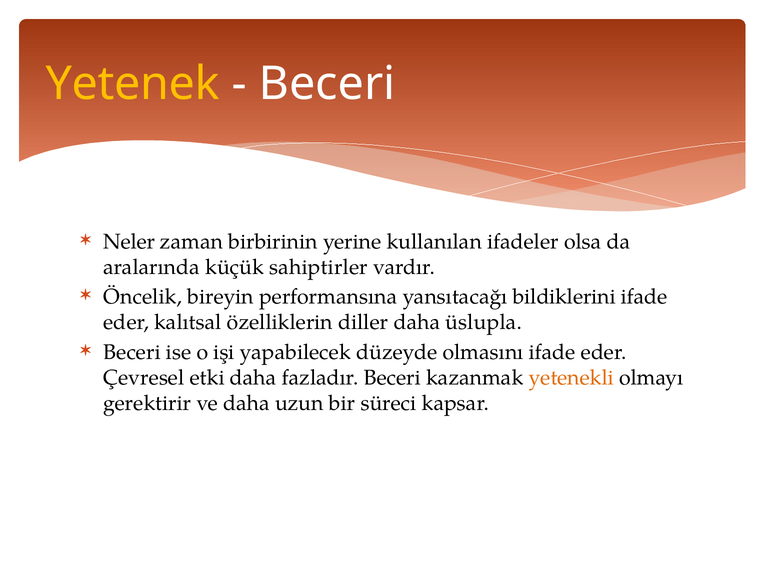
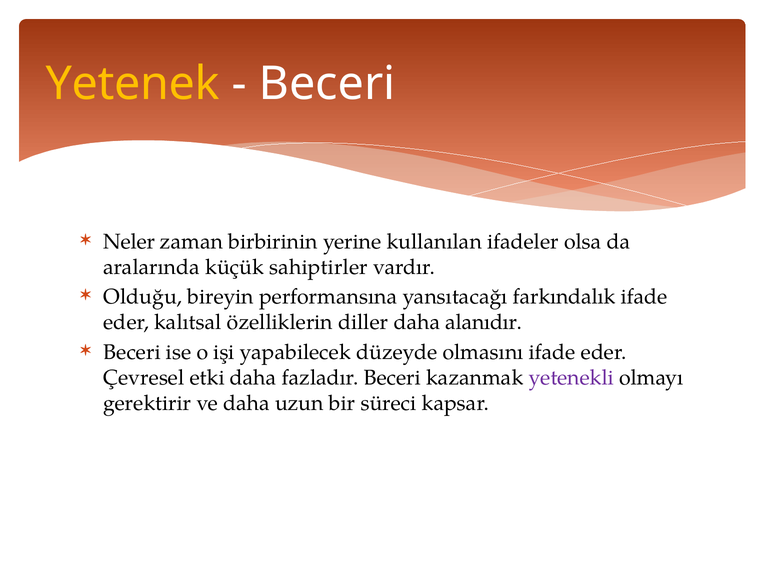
Öncelik: Öncelik -> Olduğu
bildiklerini: bildiklerini -> farkındalık
üslupla: üslupla -> alanıdır
yetenekli colour: orange -> purple
